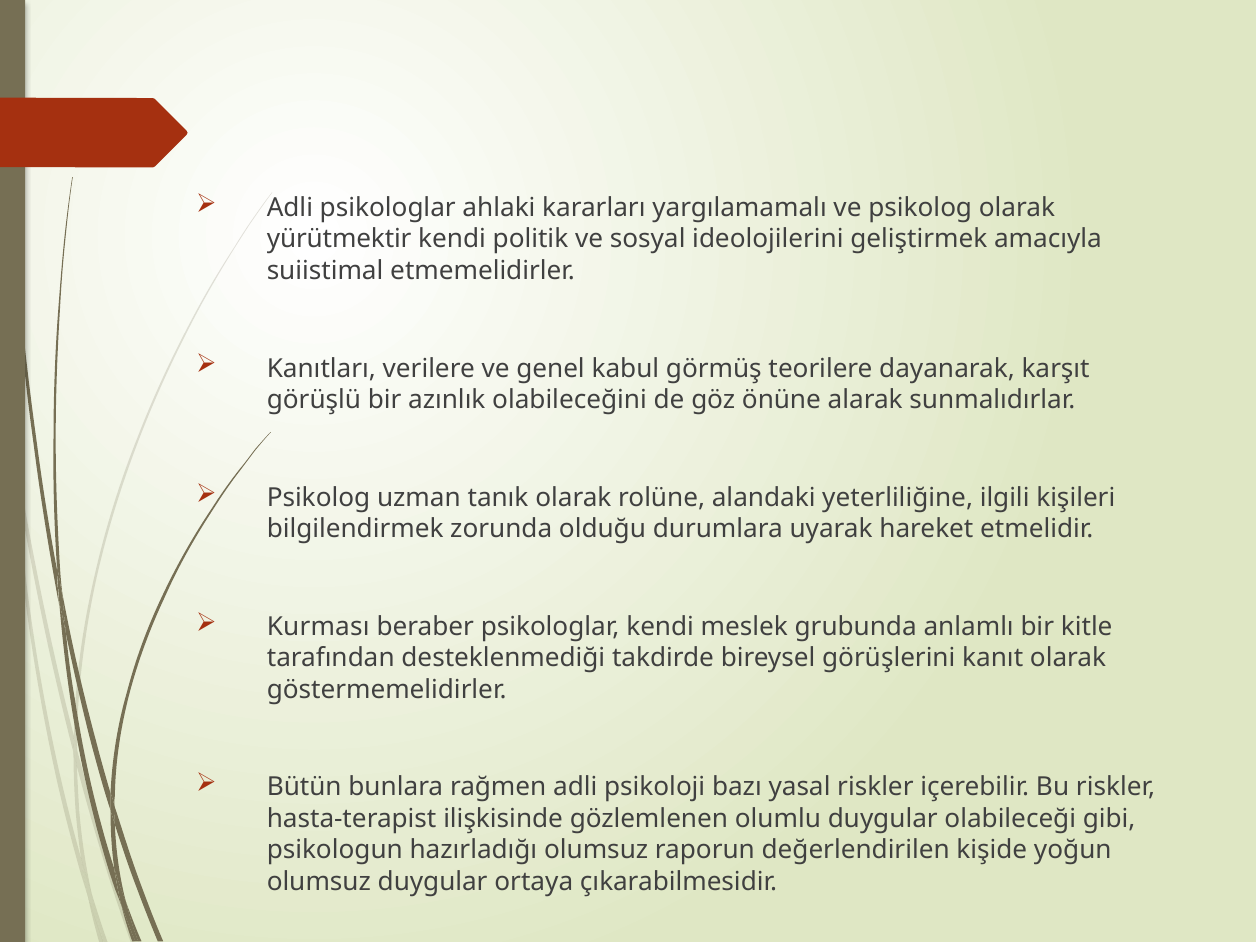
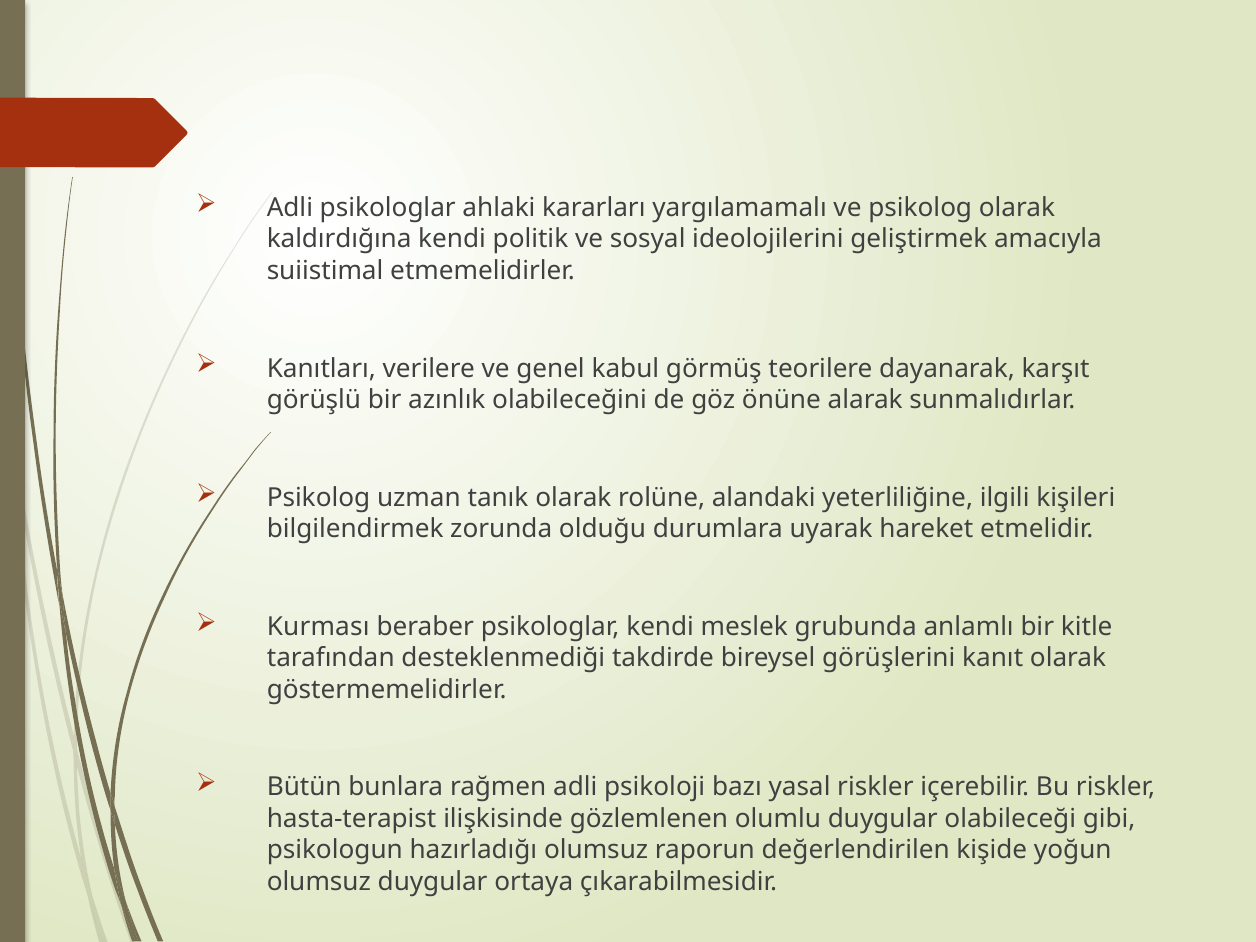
yürütmektir: yürütmektir -> kaldırdığına
